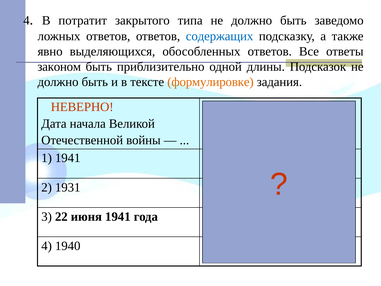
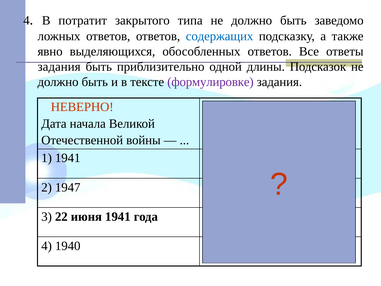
законом at (59, 67): законом -> задания
формулировке colour: orange -> purple
1931: 1931 -> 1947
